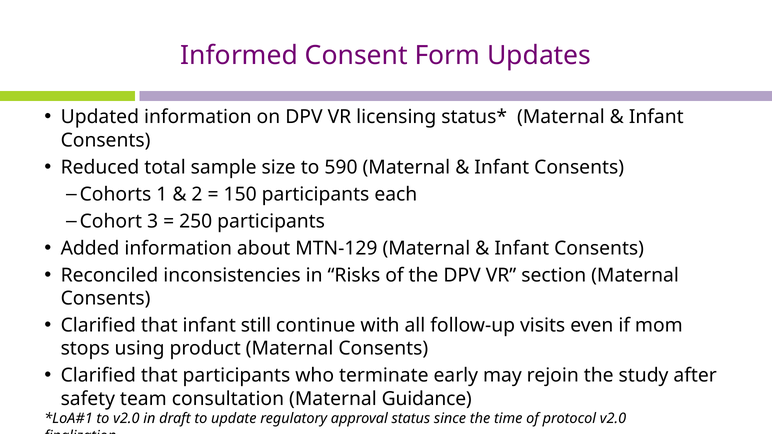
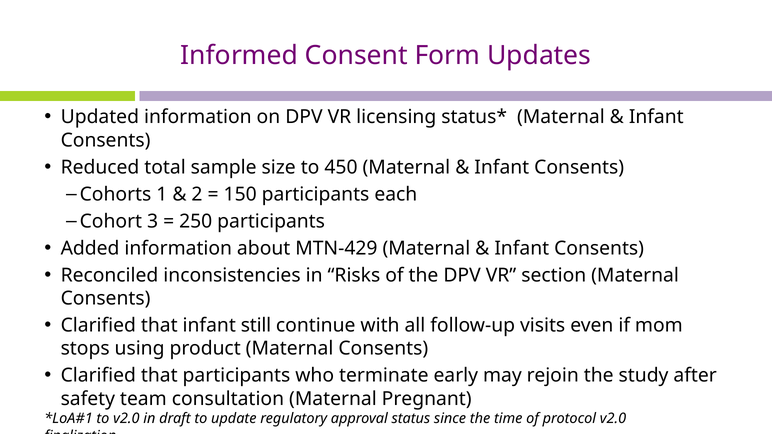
590: 590 -> 450
MTN-129: MTN-129 -> MTN-429
Guidance: Guidance -> Pregnant
